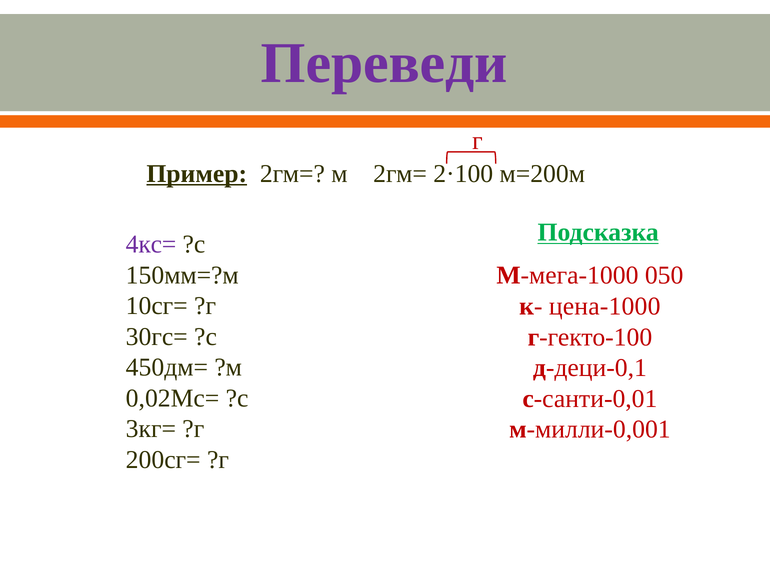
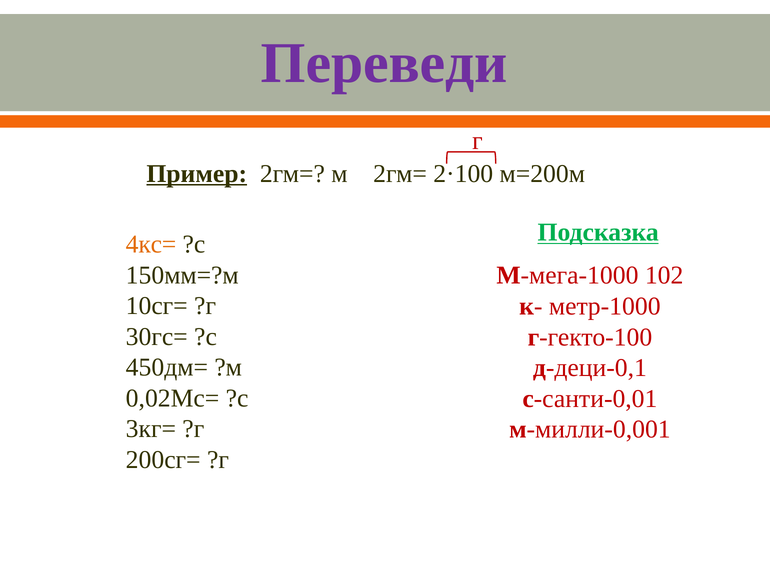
4кс= colour: purple -> orange
050: 050 -> 102
цена-1000: цена-1000 -> метр-1000
